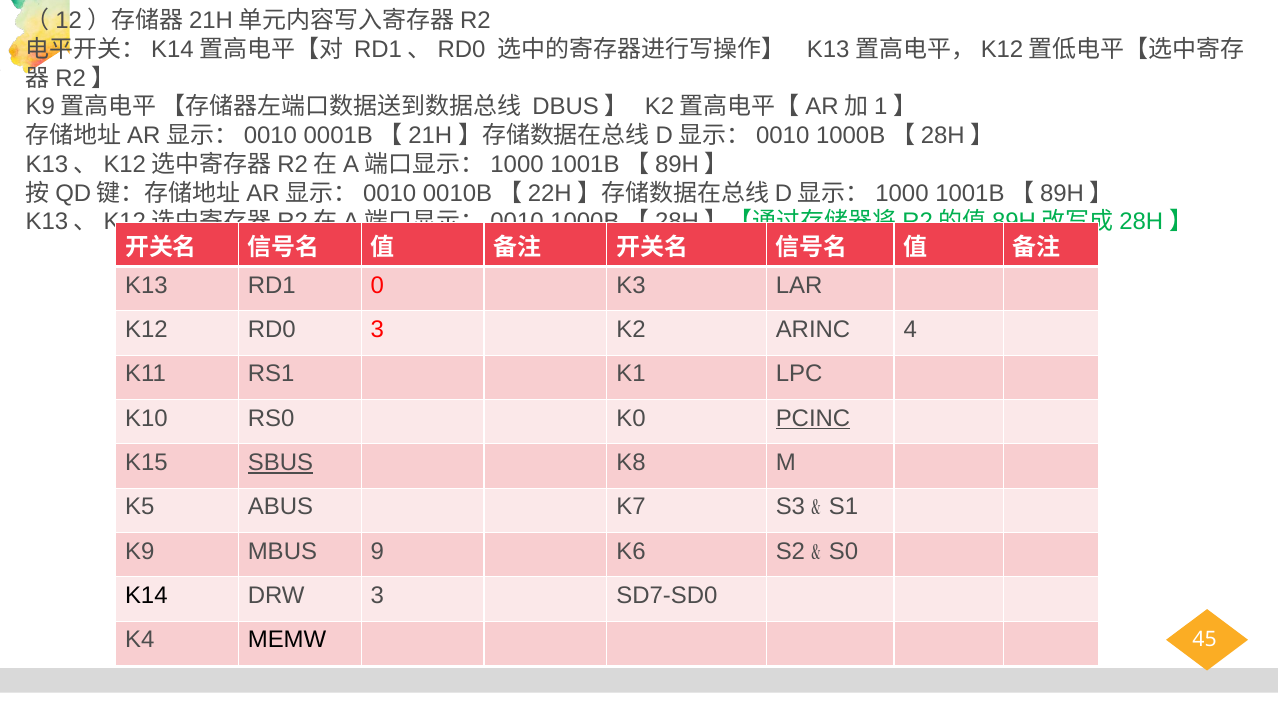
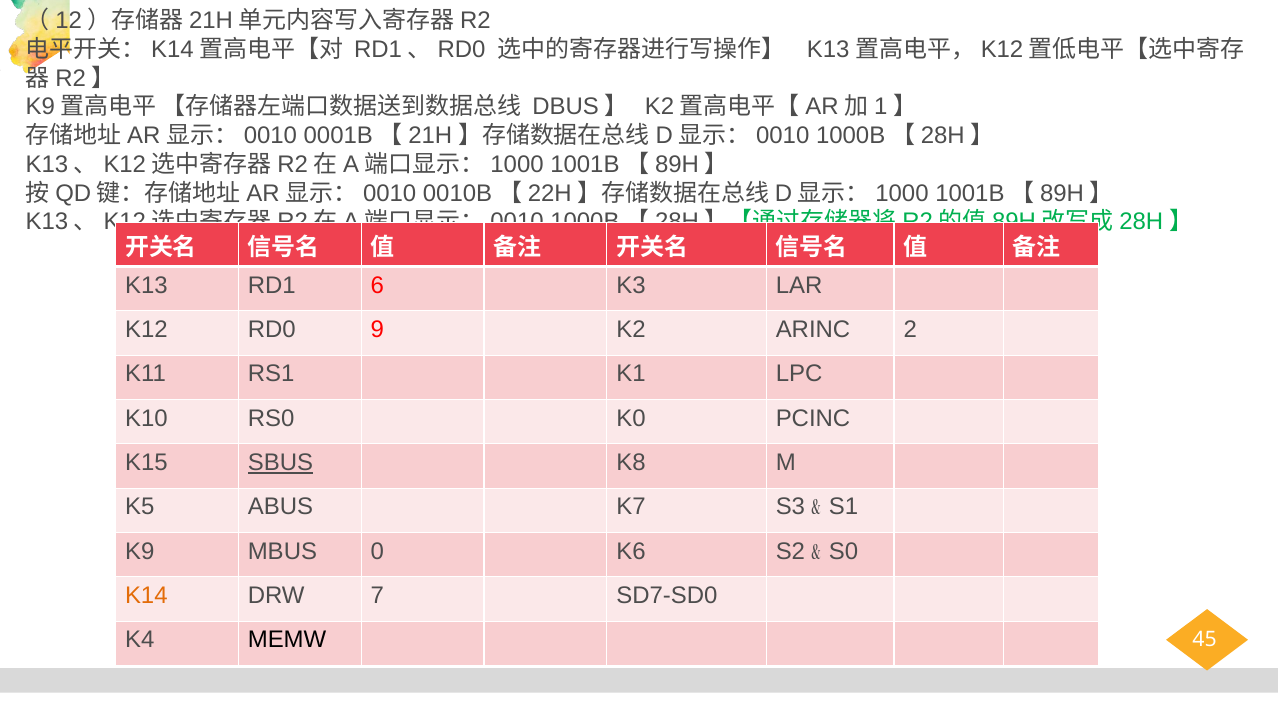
0: 0 -> 6
RD0 3: 3 -> 9
4: 4 -> 2
PCINC underline: present -> none
9: 9 -> 0
K14 colour: black -> orange
DRW 3: 3 -> 7
